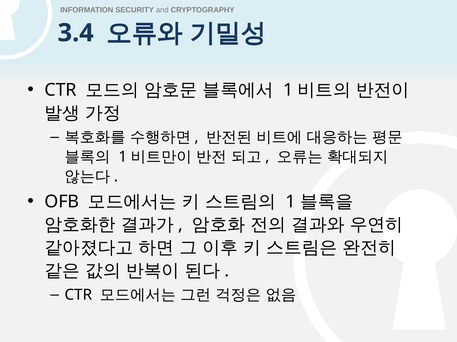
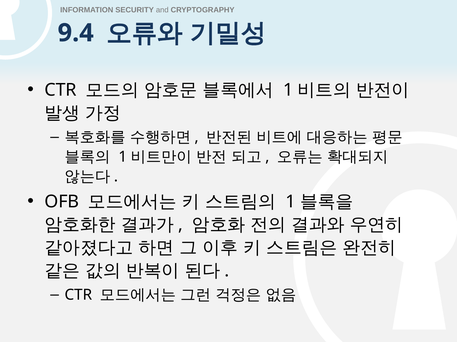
3.4: 3.4 -> 9.4
